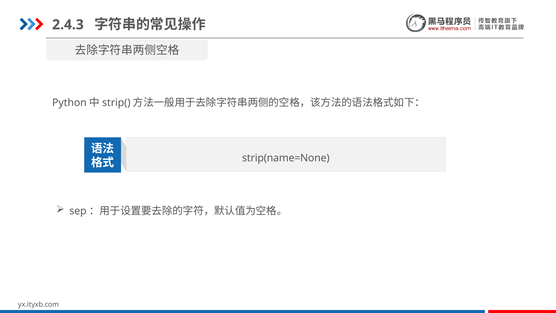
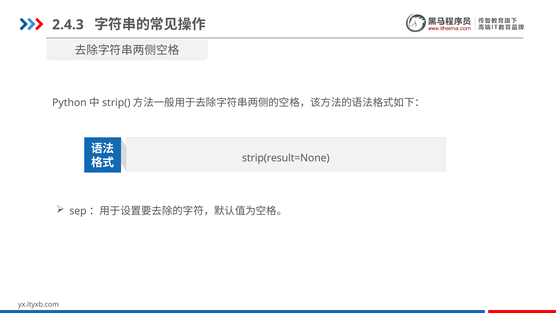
strip(name=None: strip(name=None -> strip(result=None
